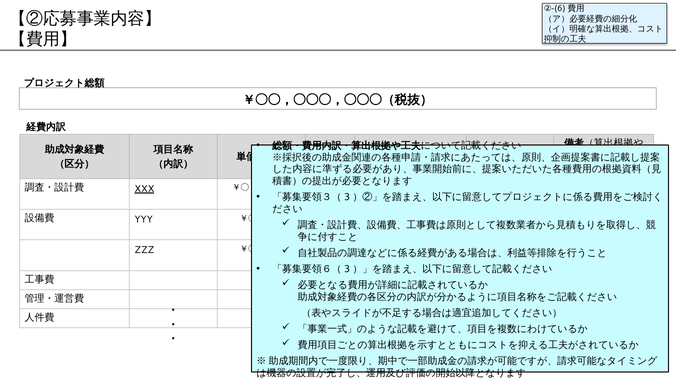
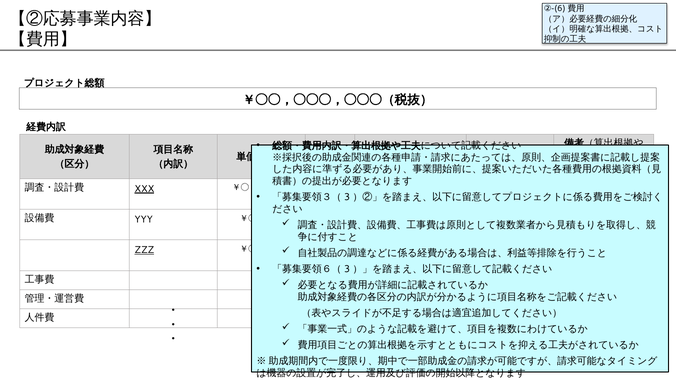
ZZZ underline: none -> present
